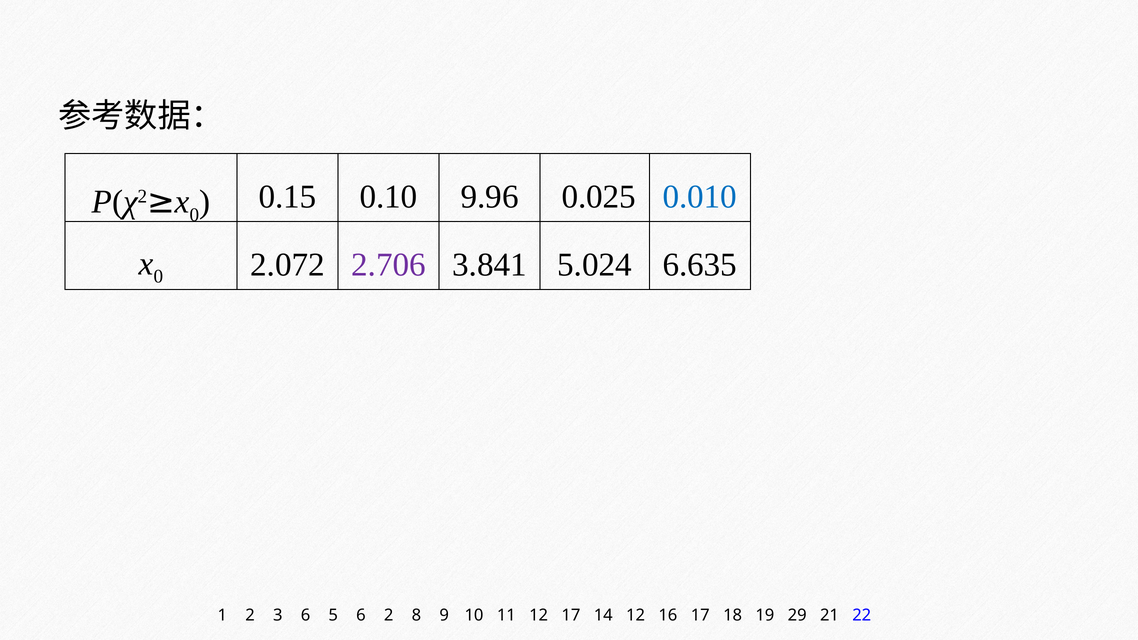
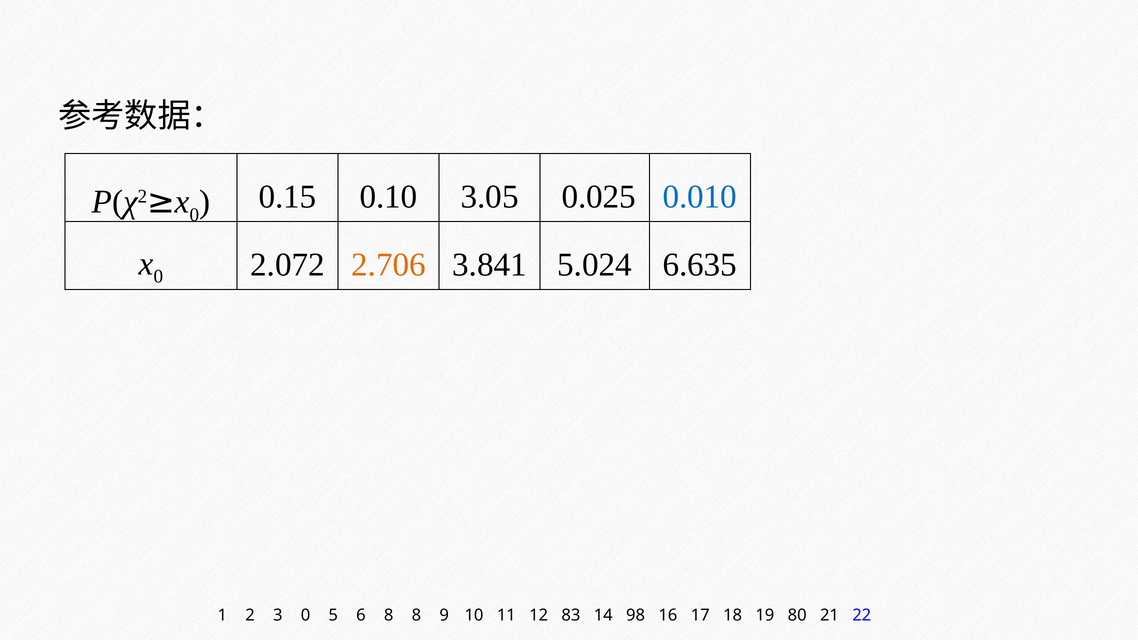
9.96: 9.96 -> 3.05
2.706 colour: purple -> orange
3 6: 6 -> 0
6 2: 2 -> 8
12 17: 17 -> 83
14 12: 12 -> 98
29: 29 -> 80
